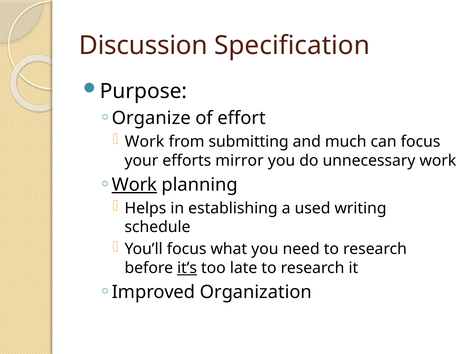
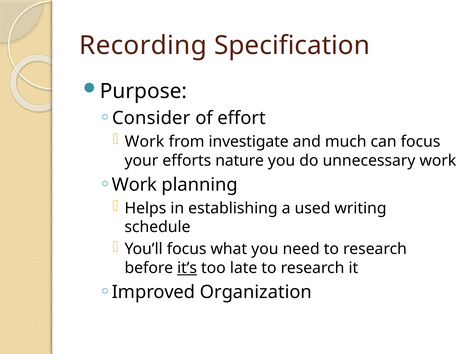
Discussion: Discussion -> Recording
Organize: Organize -> Consider
submitting: submitting -> investigate
mirror: mirror -> nature
Work at (134, 185) underline: present -> none
